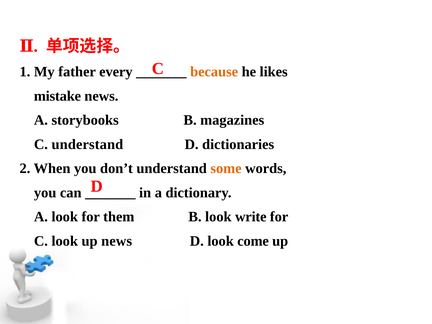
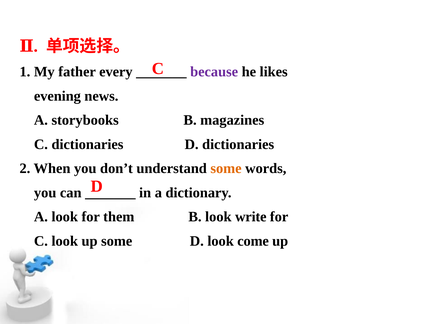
because colour: orange -> purple
mistake: mistake -> evening
C understand: understand -> dictionaries
up news: news -> some
